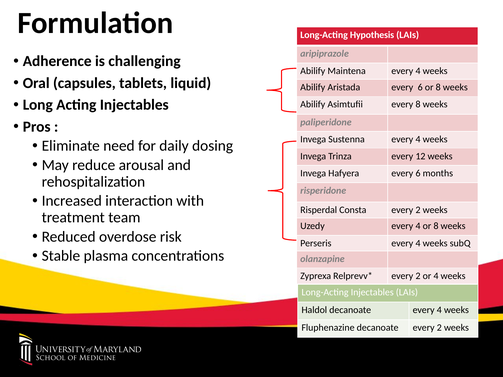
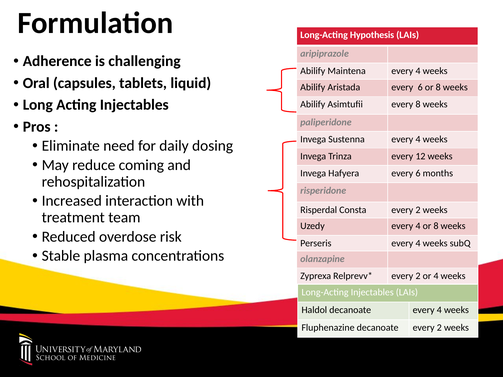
arousal: arousal -> coming
